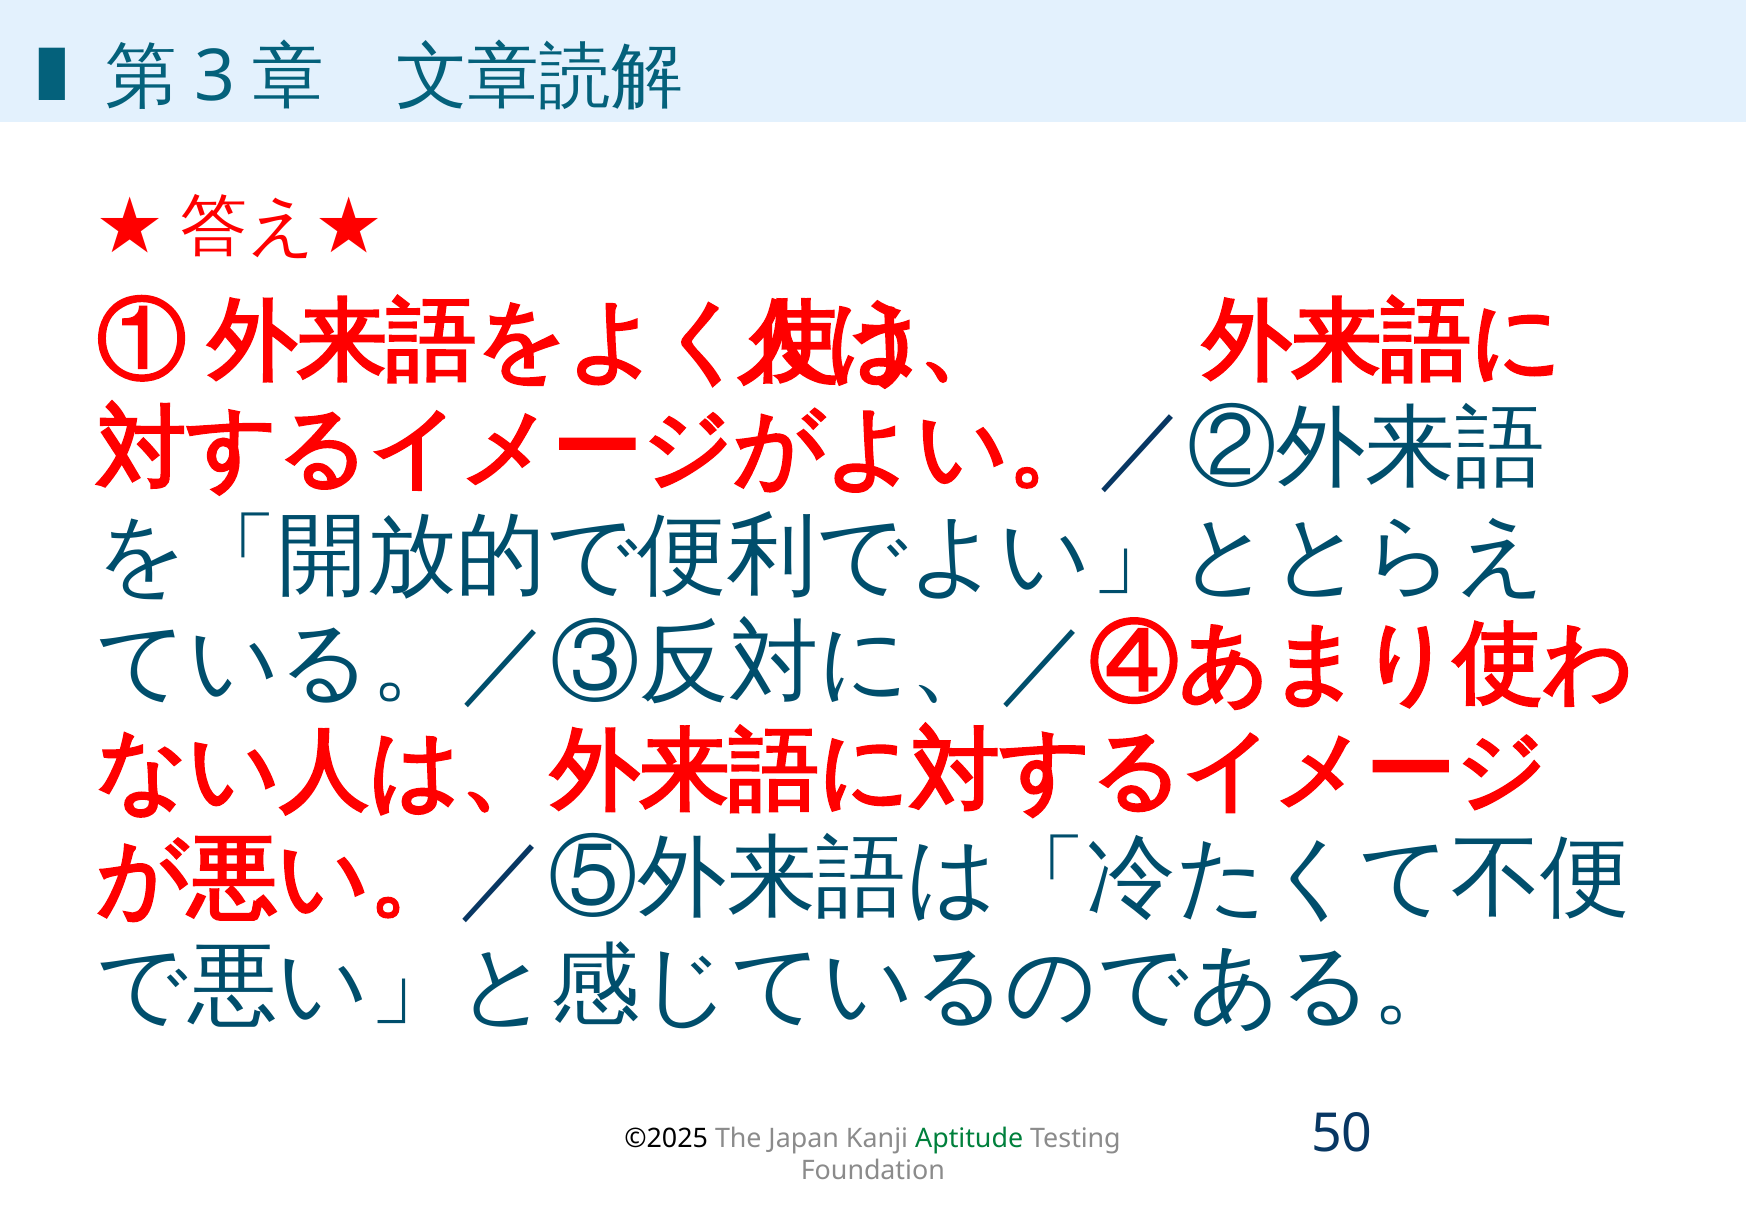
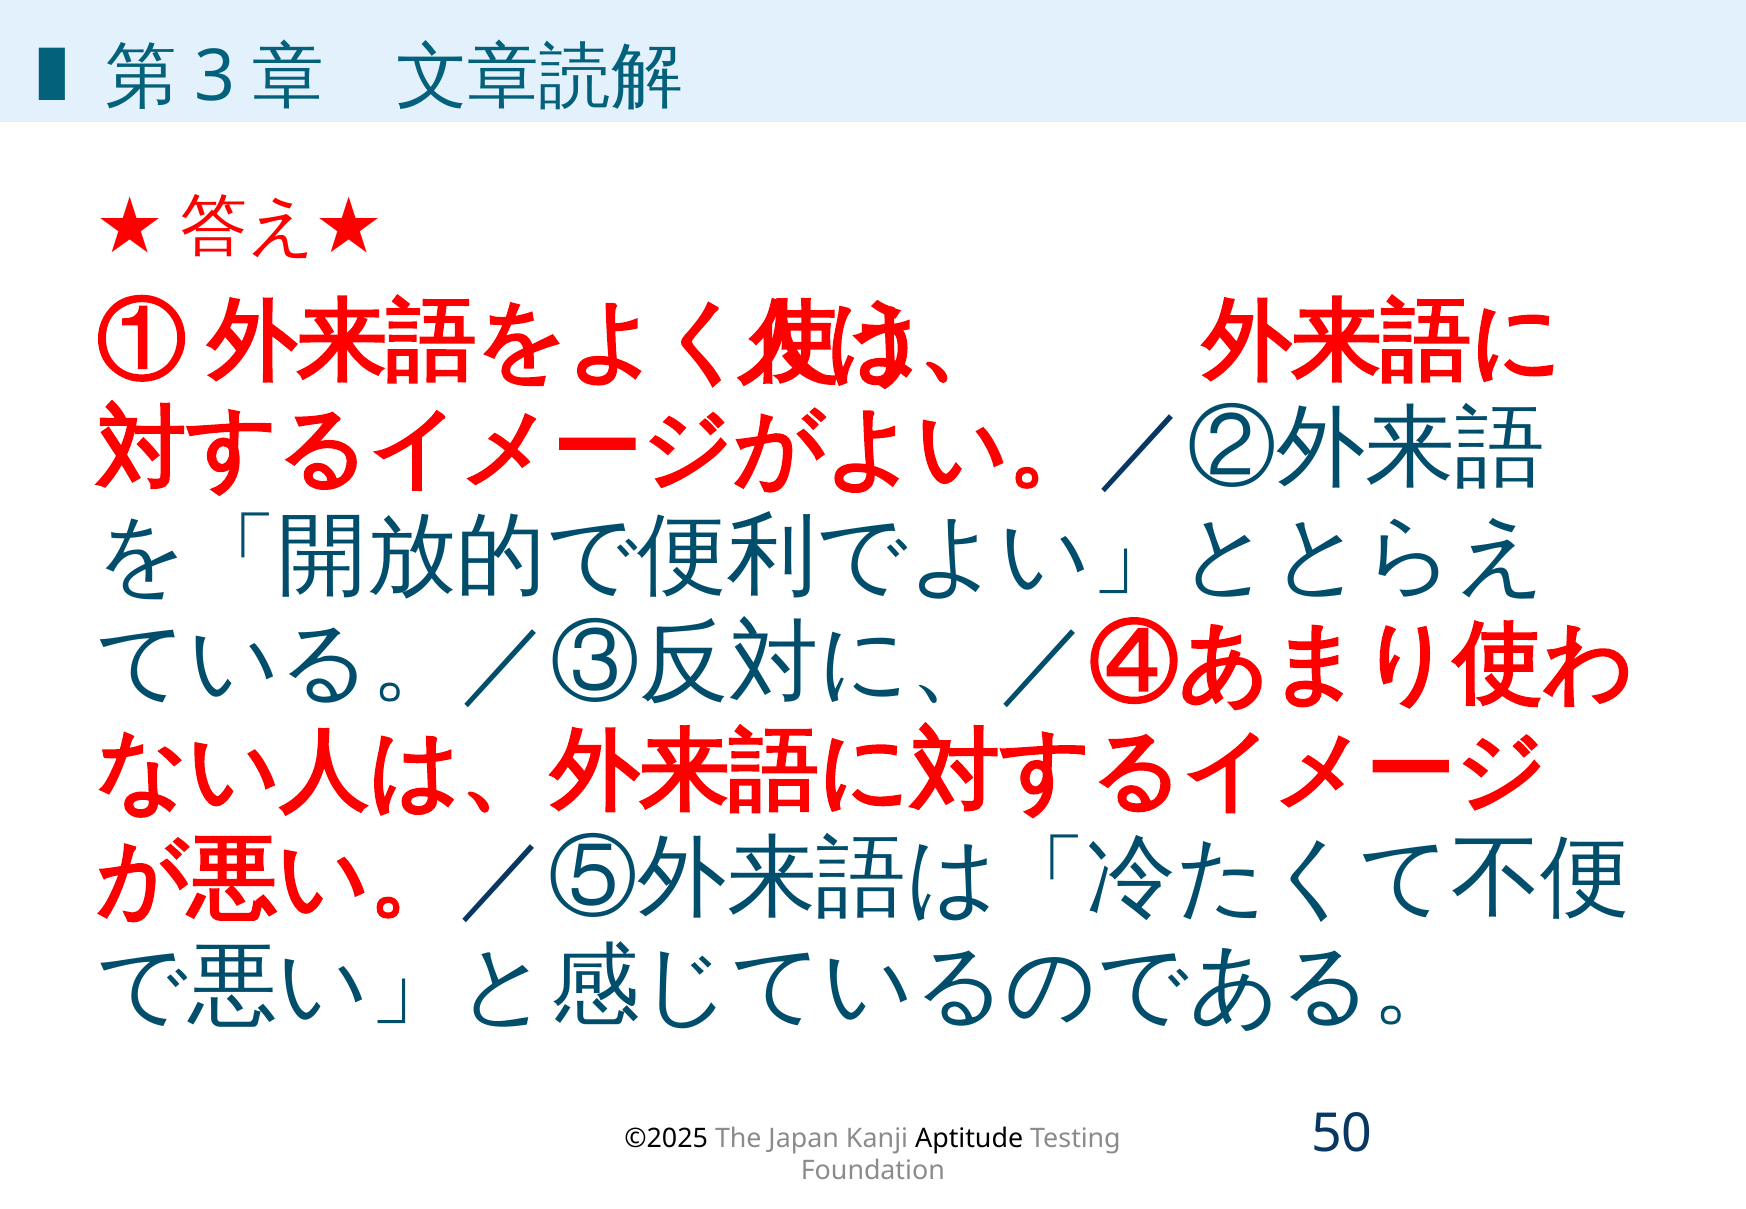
Aptitude colour: green -> black
